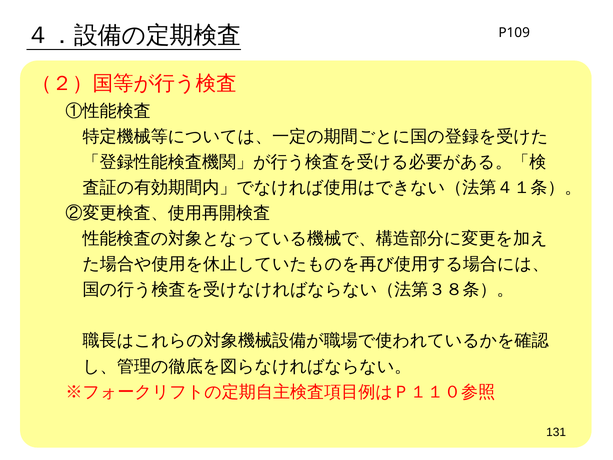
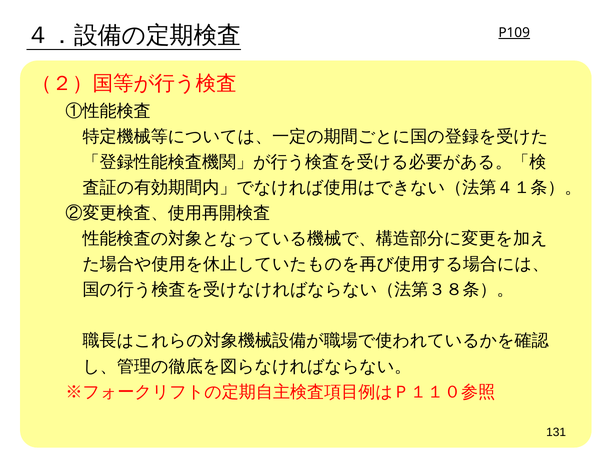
P109 underline: none -> present
